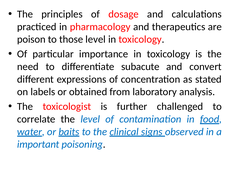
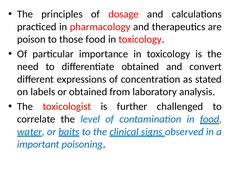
those level: level -> food
differentiate subacute: subacute -> obtained
